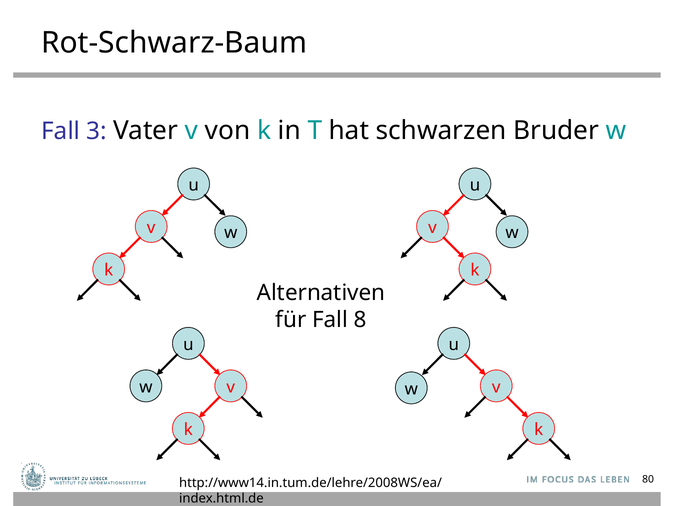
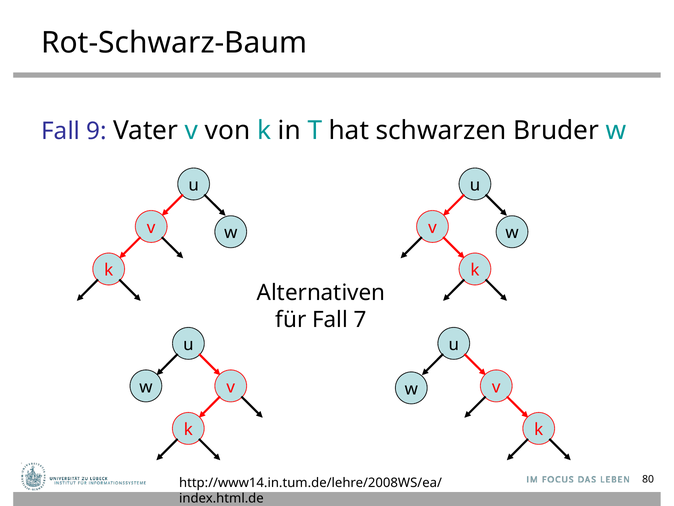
3: 3 -> 9
8: 8 -> 7
